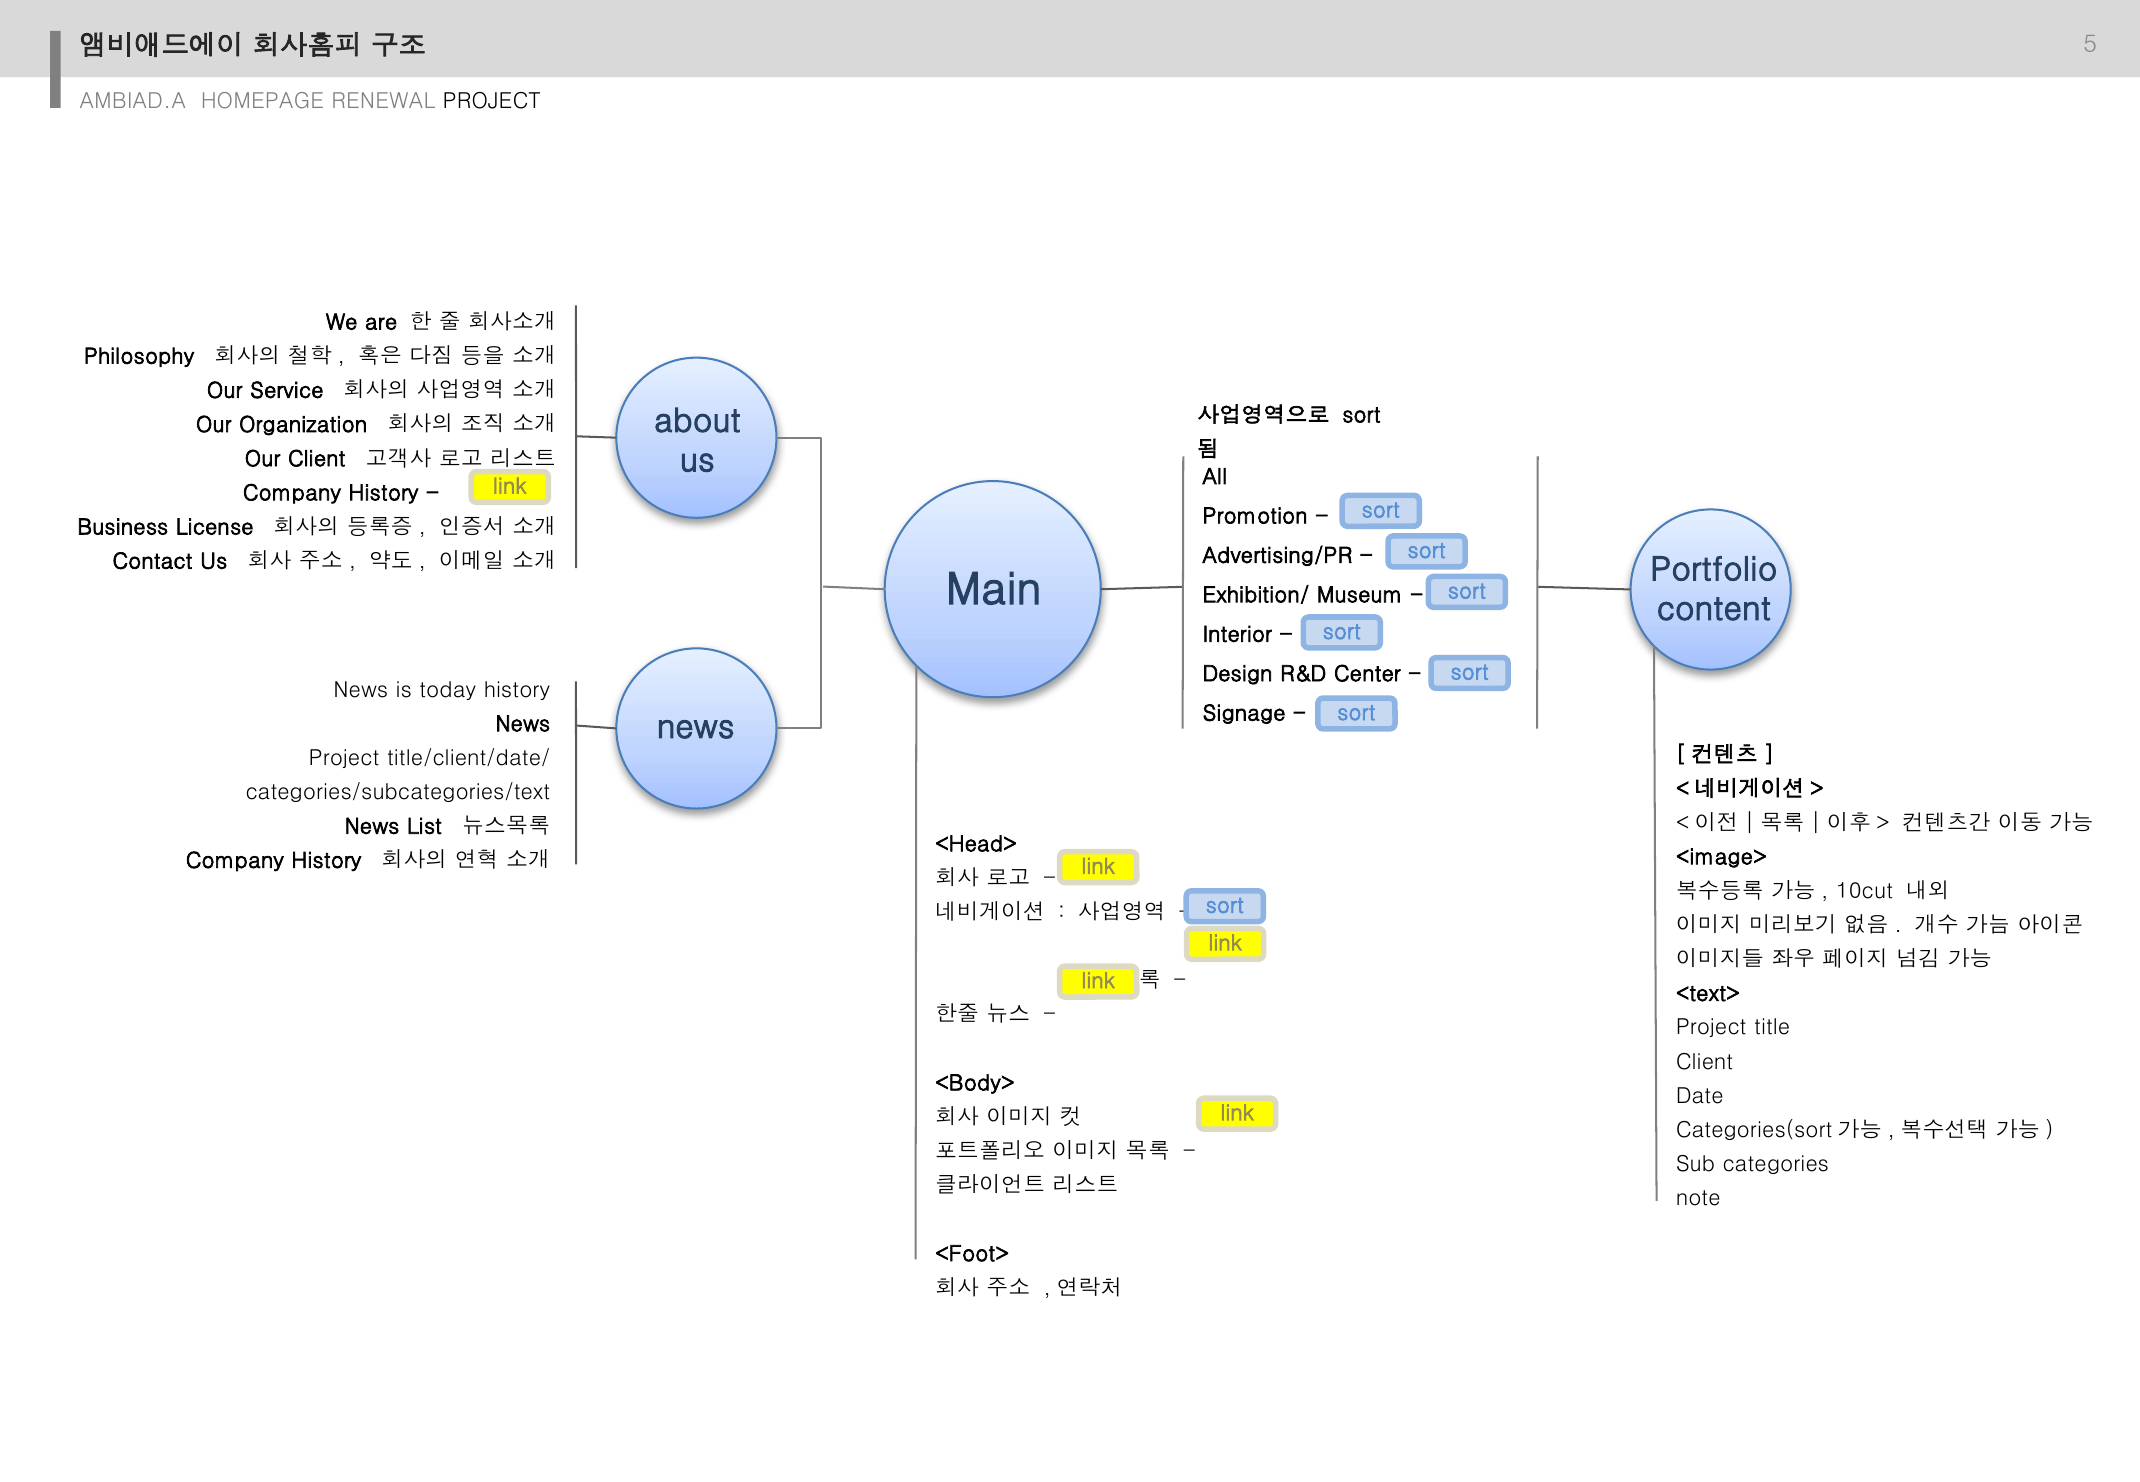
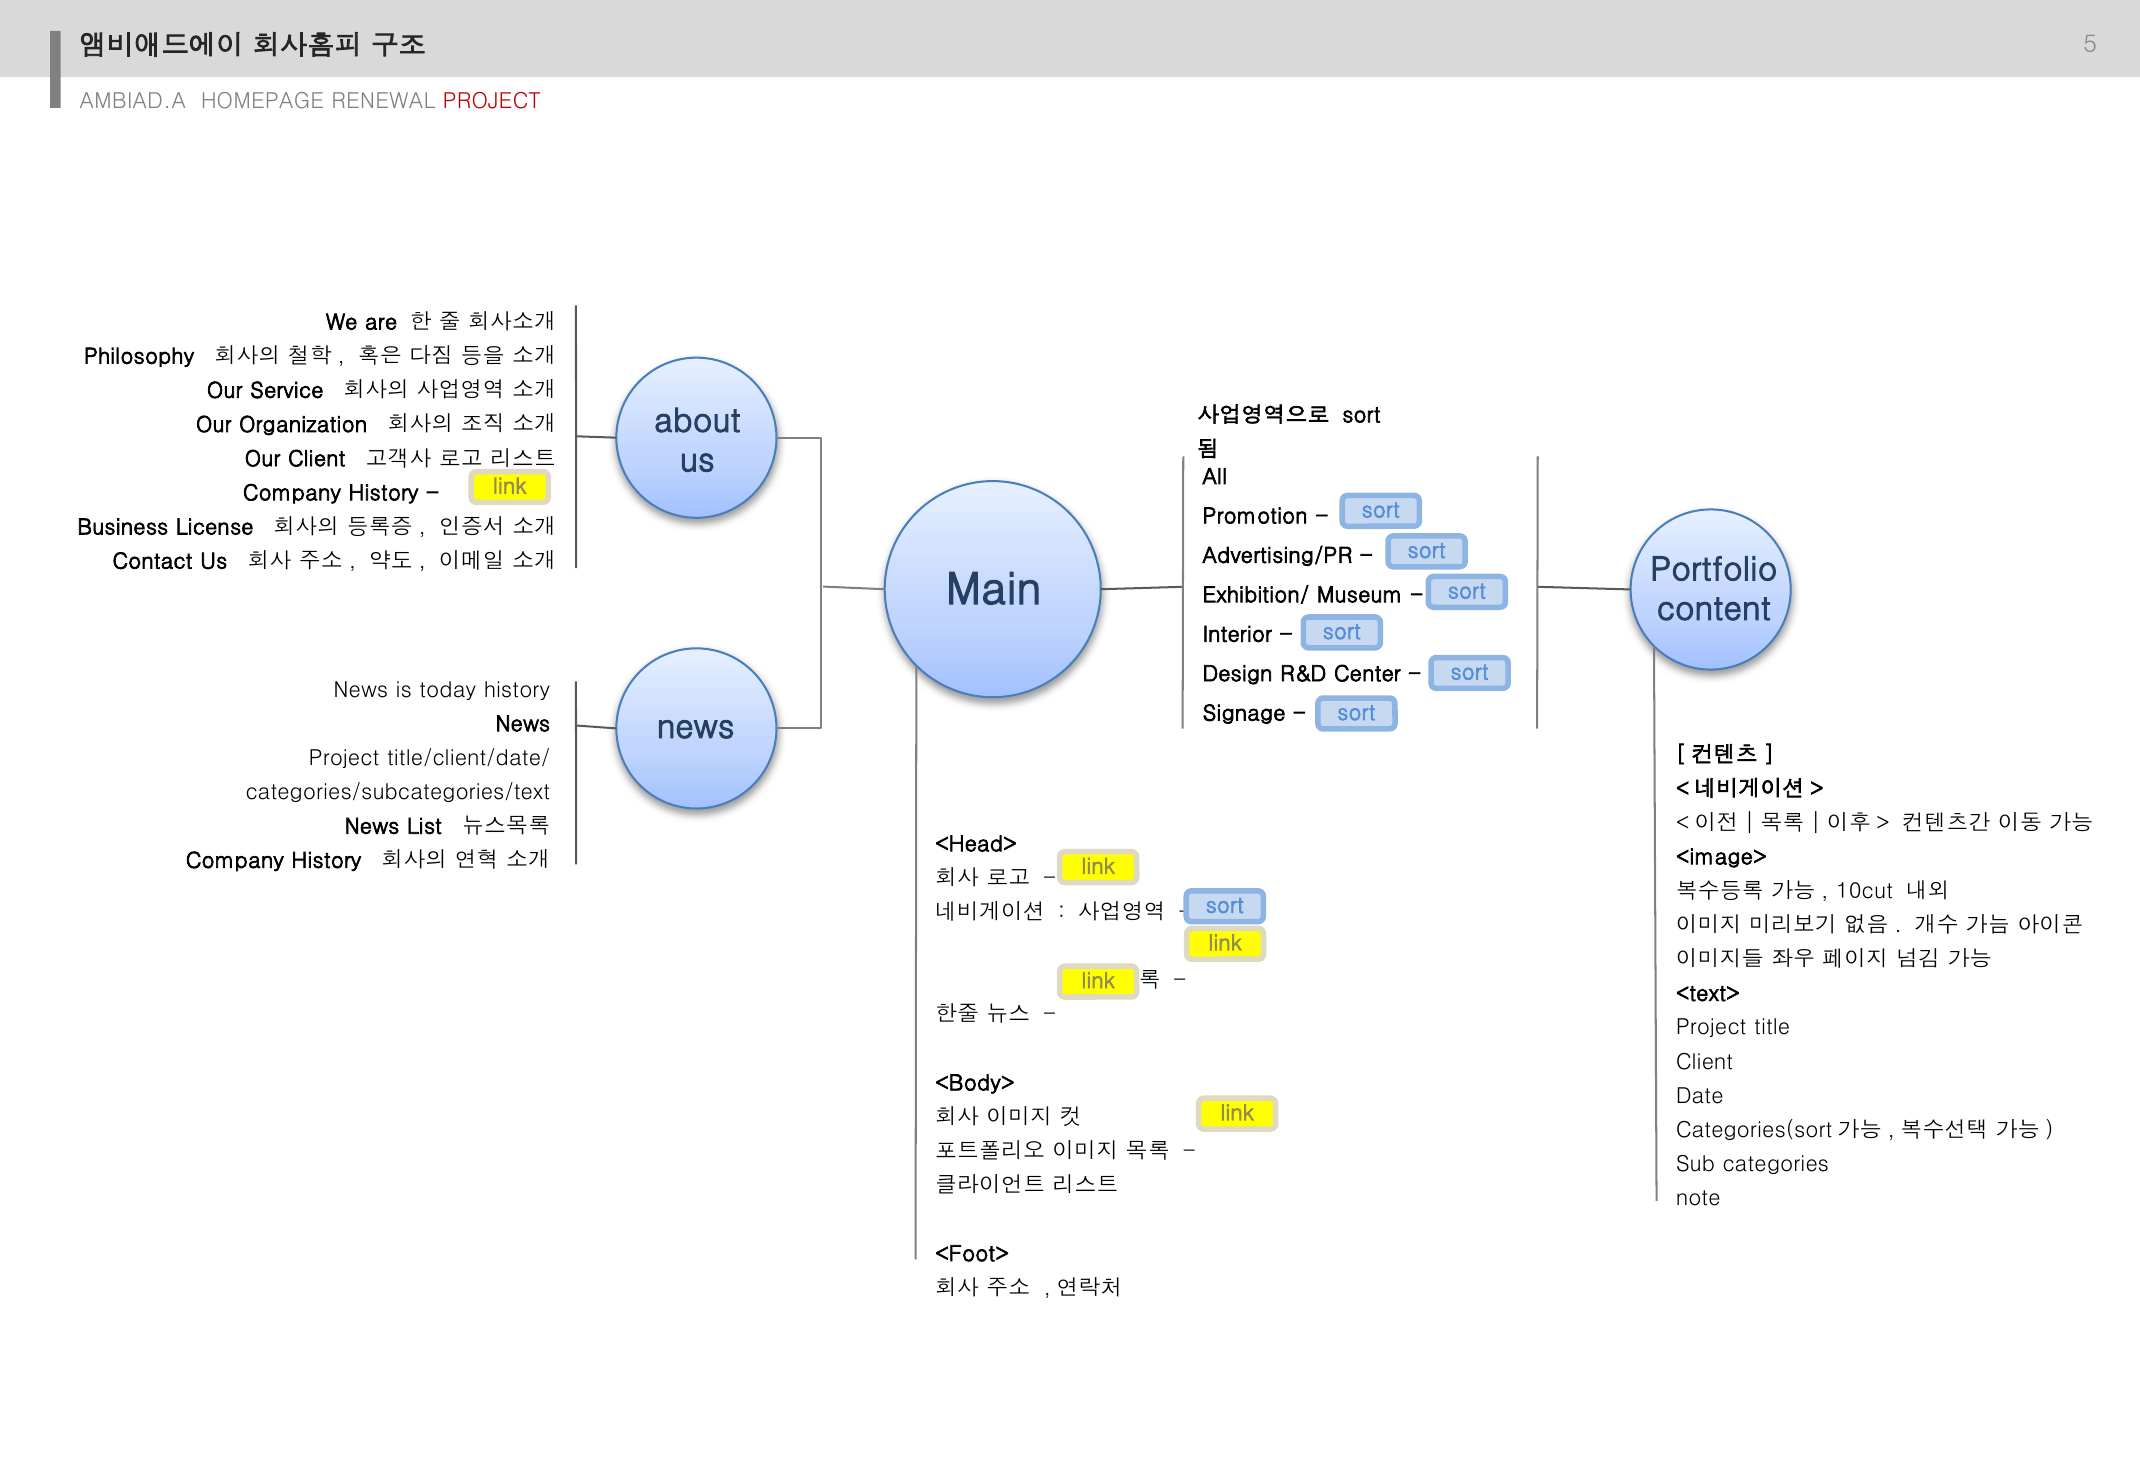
PROJECT at (492, 101) colour: black -> red
